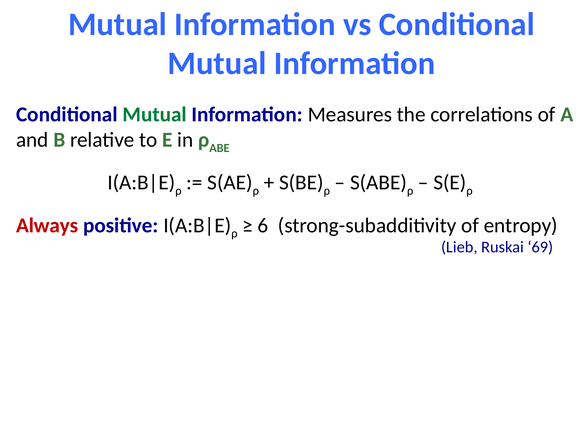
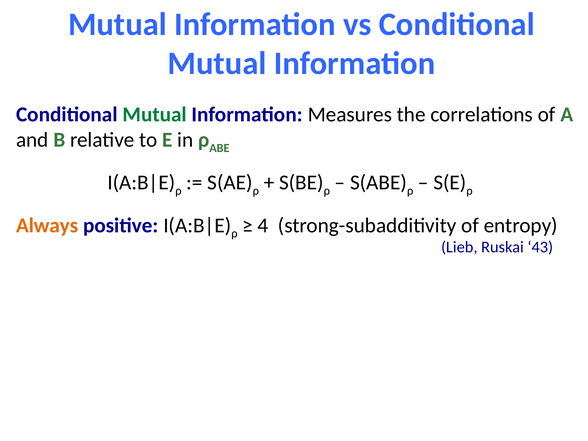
Always colour: red -> orange
6: 6 -> 4
69: 69 -> 43
